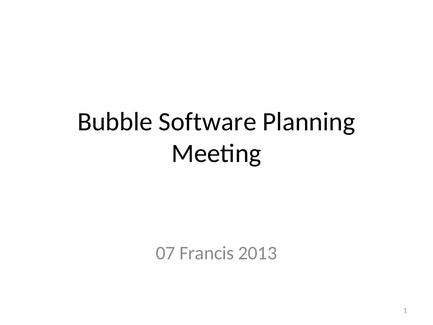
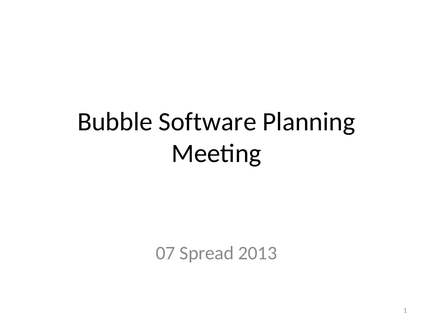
Francis: Francis -> Spread
